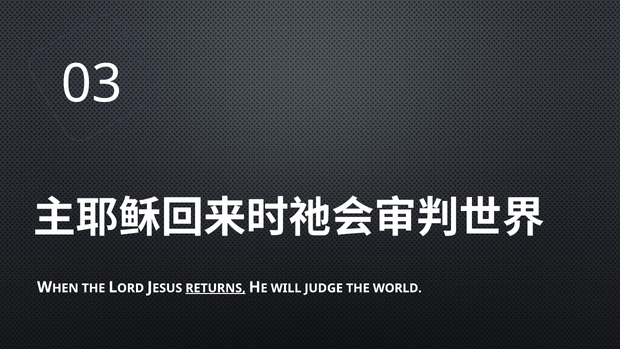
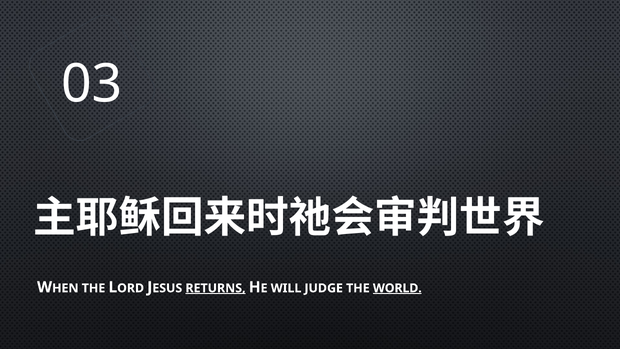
WORLD underline: none -> present
